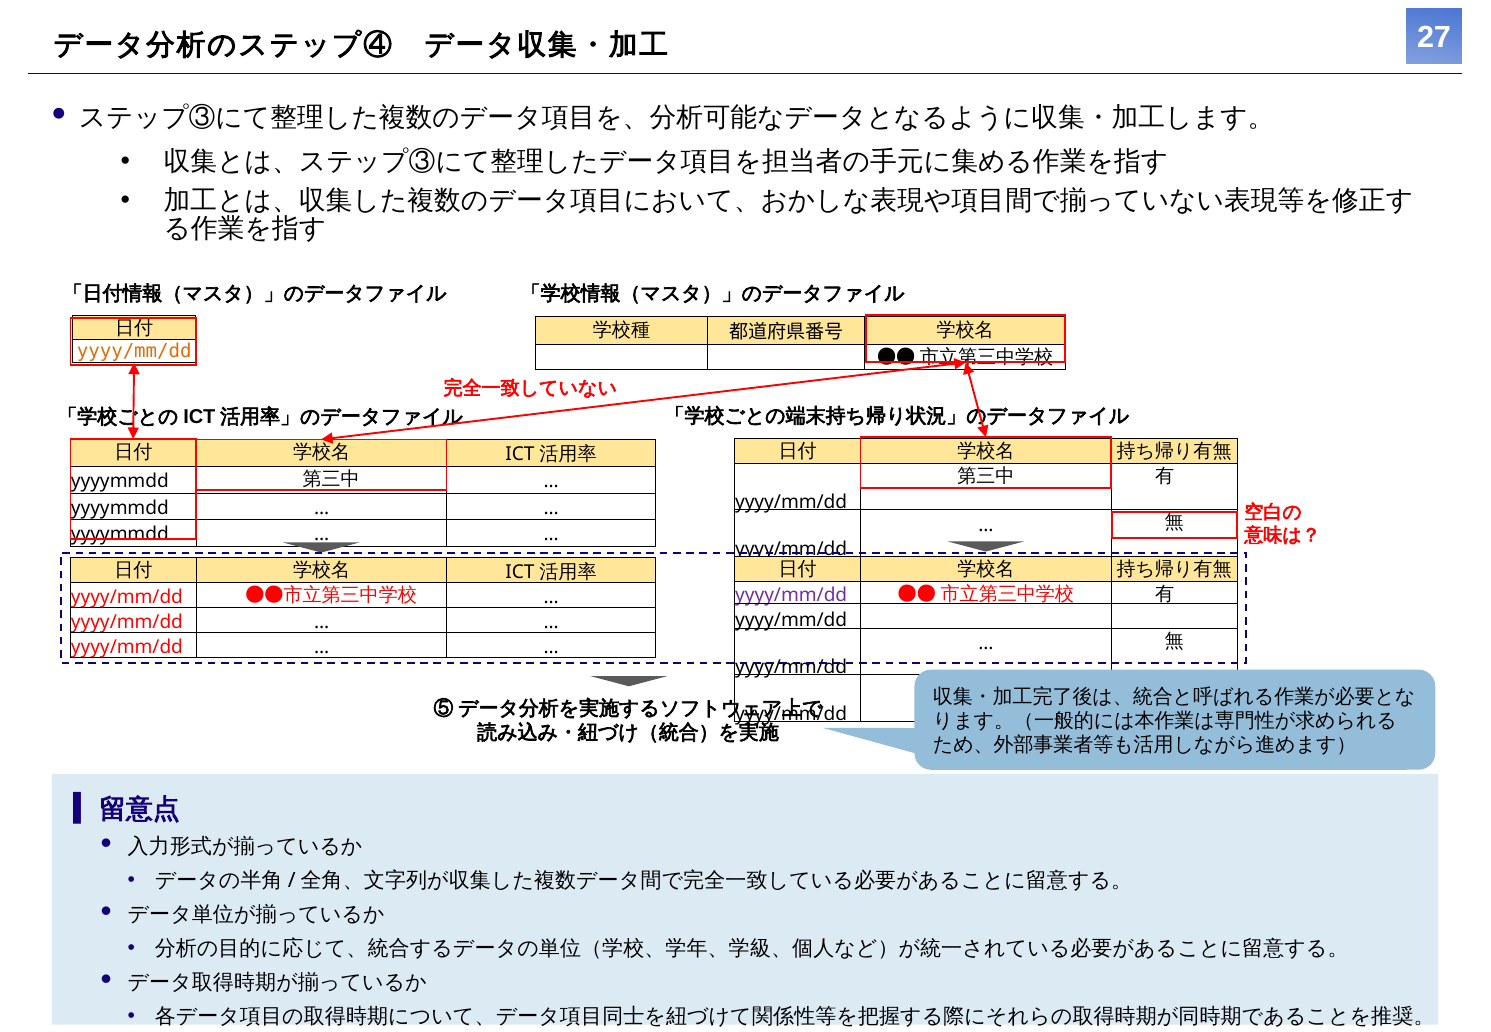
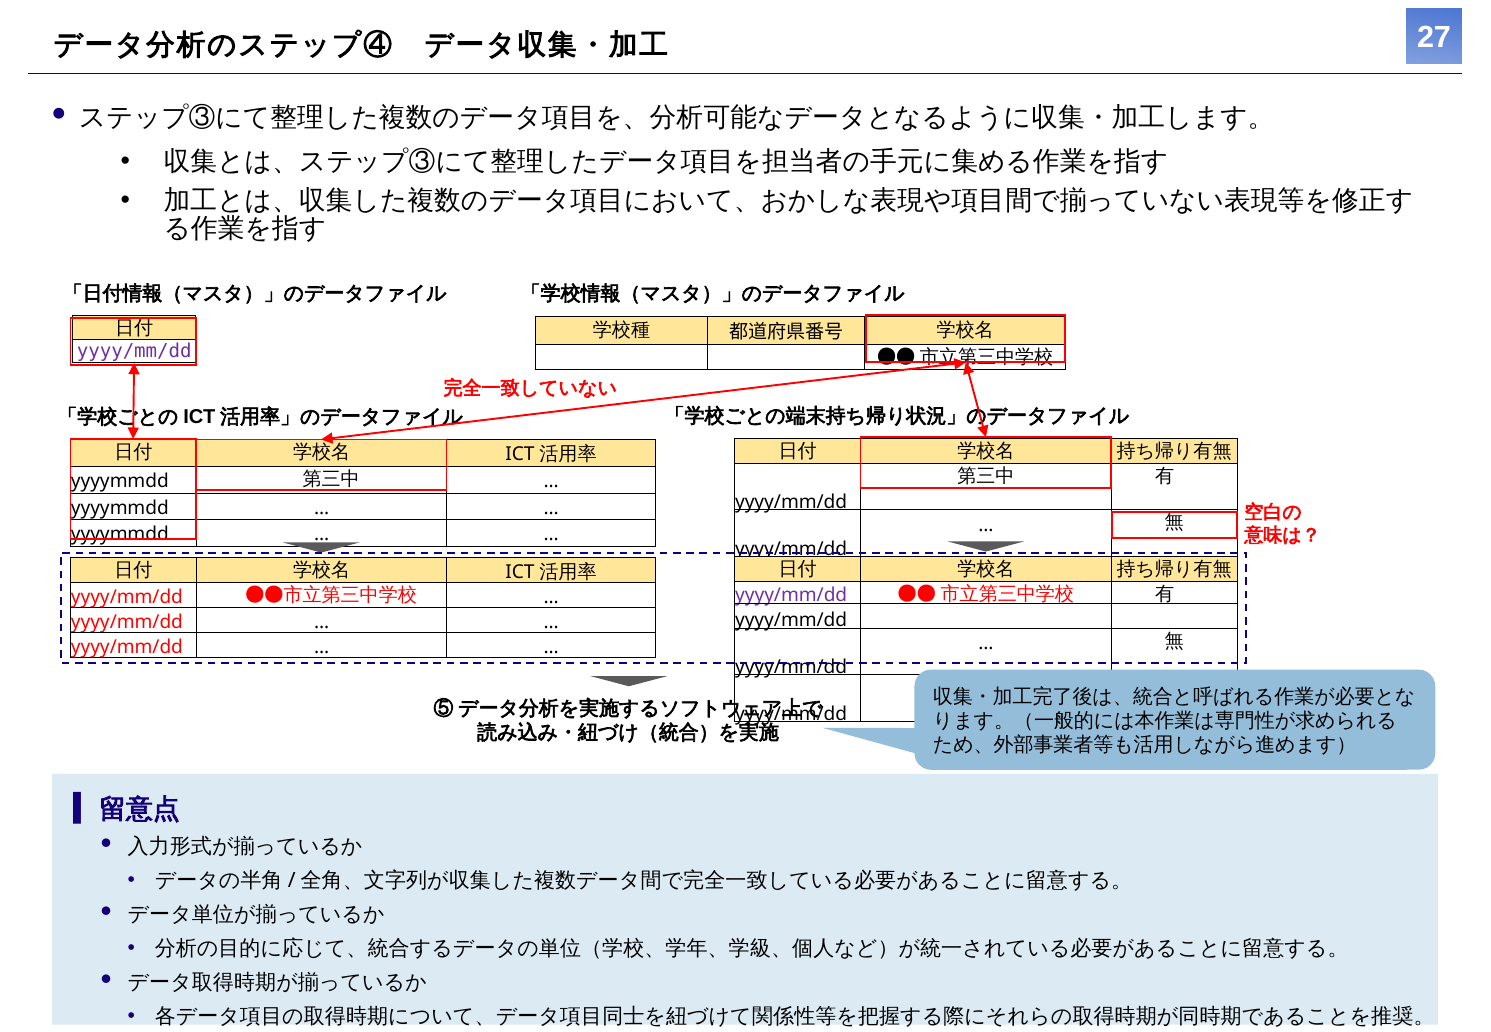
yyyy/mm/dd at (134, 352) colour: orange -> purple
